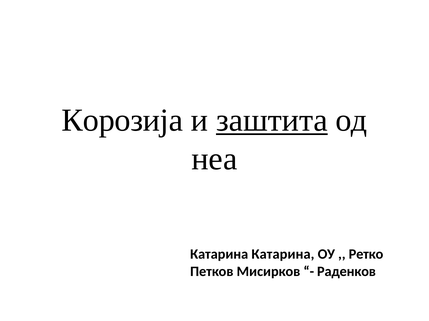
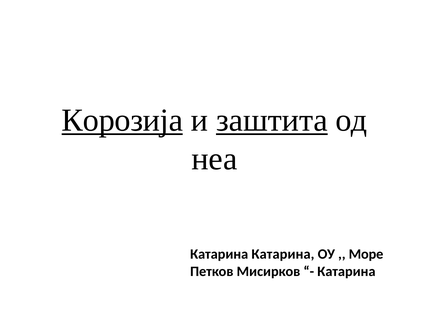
Корозија underline: none -> present
Ретко: Ретко -> Море
Раденков at (346, 272): Раденков -> Катарина
